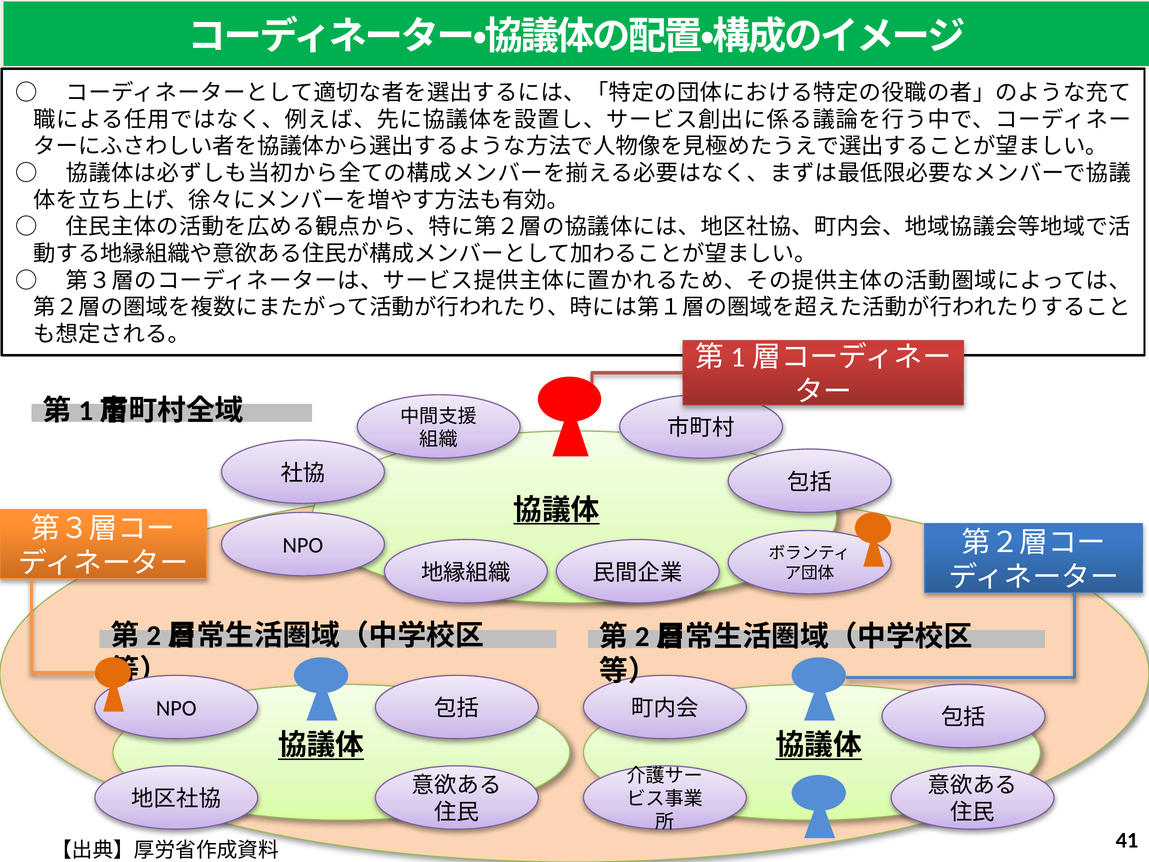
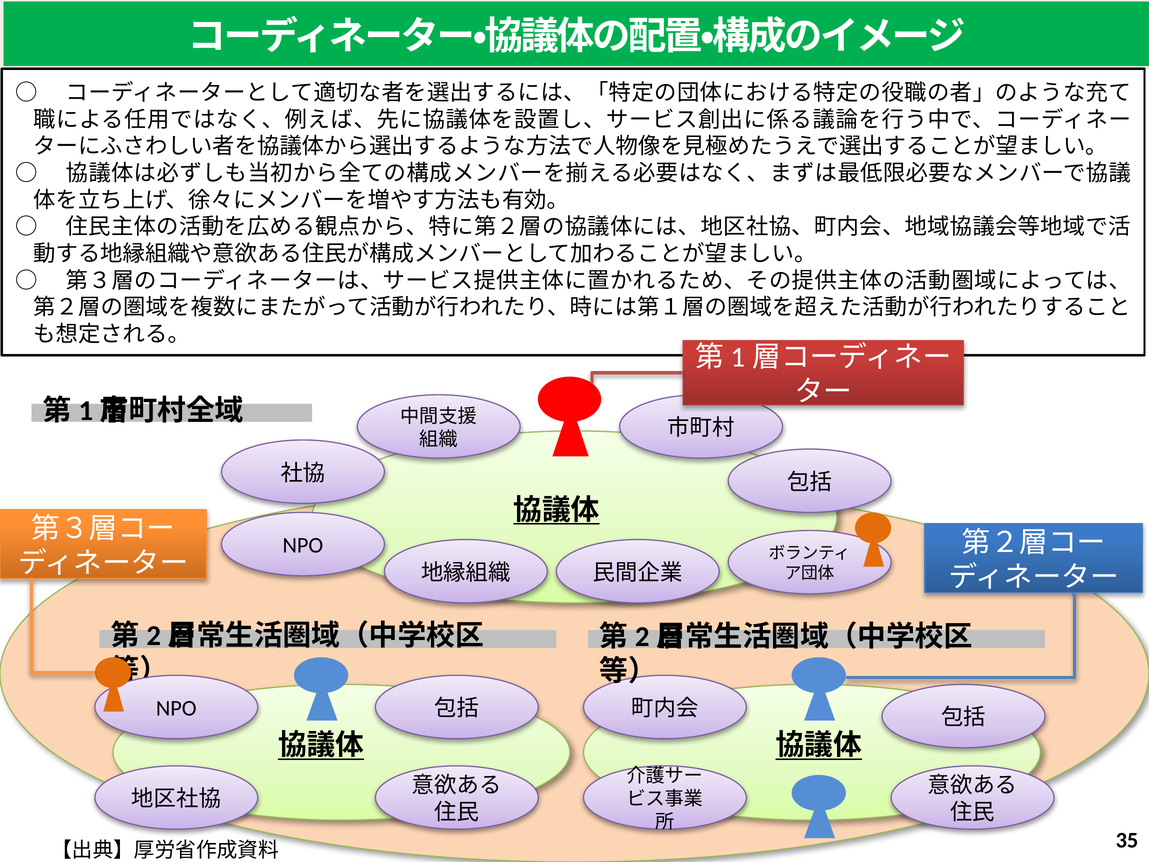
41: 41 -> 35
